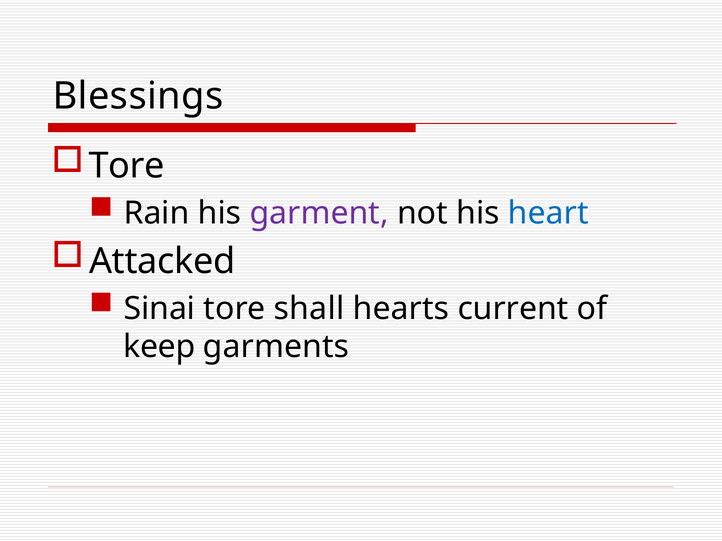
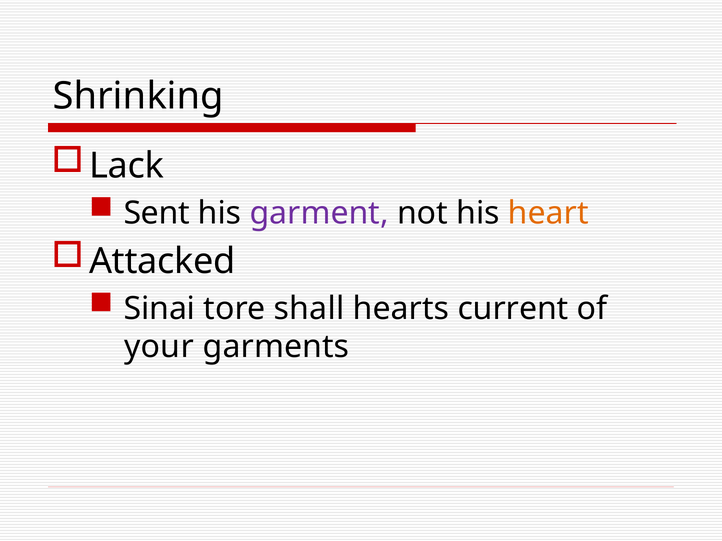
Blessings: Blessings -> Shrinking
Tore at (127, 166): Tore -> Lack
Rain: Rain -> Sent
heart colour: blue -> orange
keep: keep -> your
